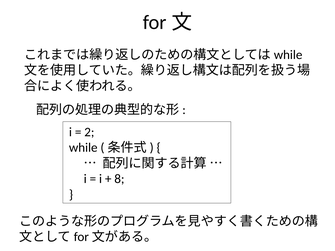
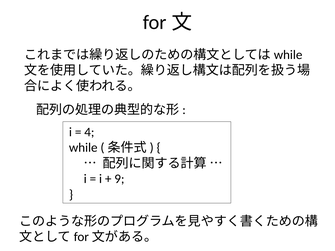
2: 2 -> 4
8: 8 -> 9
